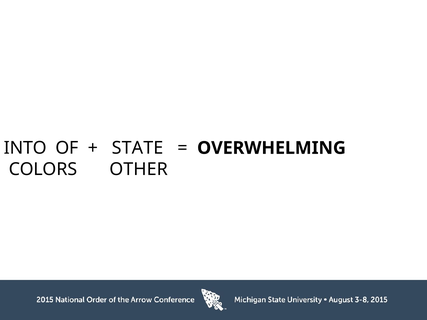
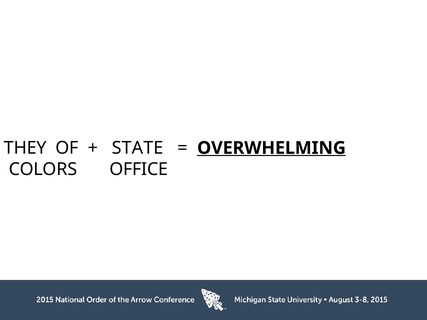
INTO: INTO -> THEY
OVERWHELMING underline: none -> present
OTHER: OTHER -> OFFICE
